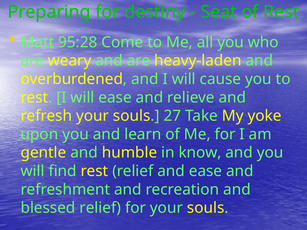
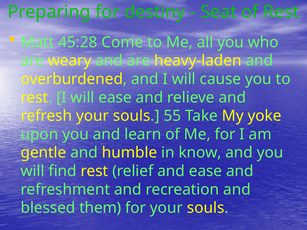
95:28: 95:28 -> 45:28
27: 27 -> 55
blessed relief: relief -> them
